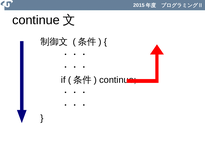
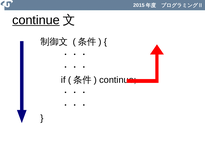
continue at (36, 20) underline: none -> present
